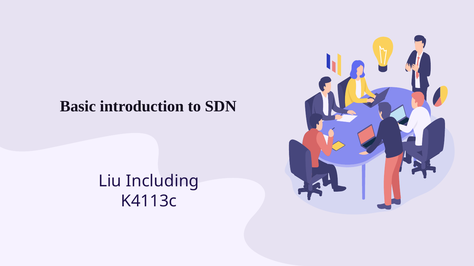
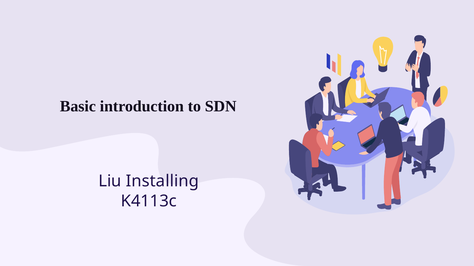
Including: Including -> Installing
